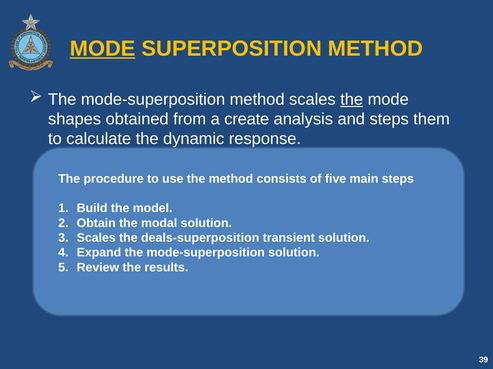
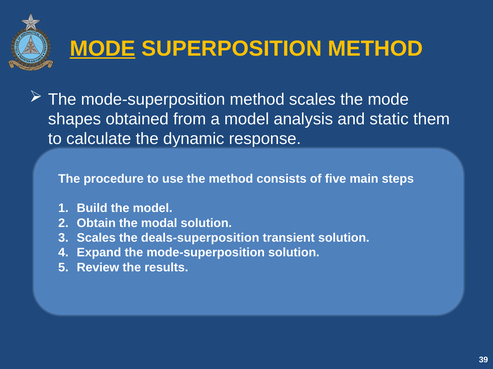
the at (352, 100) underline: present -> none
a create: create -> model
and steps: steps -> static
